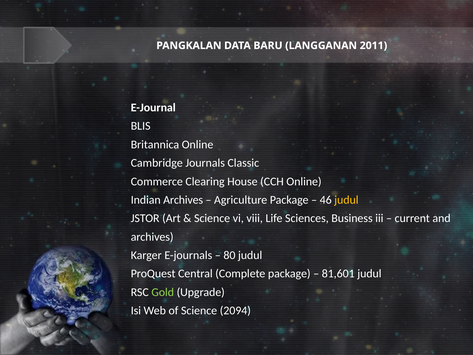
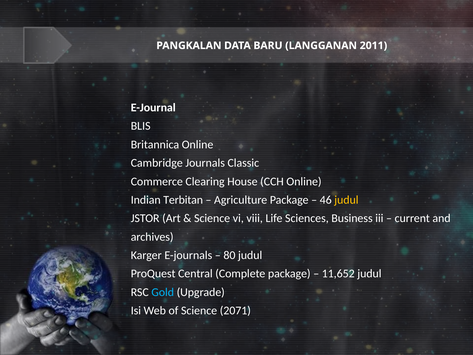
Indian Archives: Archives -> Terbitan
81,601: 81,601 -> 11,652
Gold colour: light green -> light blue
2094: 2094 -> 2071
